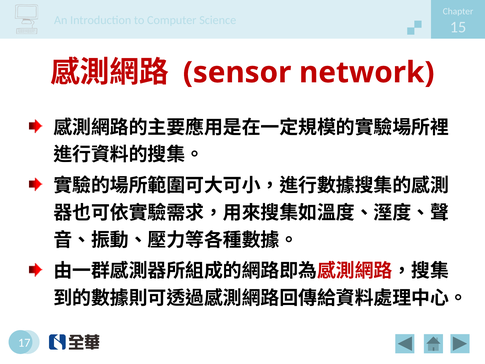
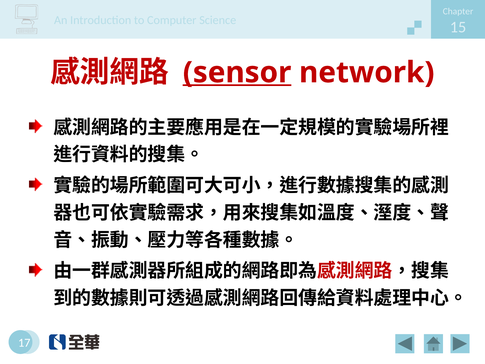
sensor underline: none -> present
